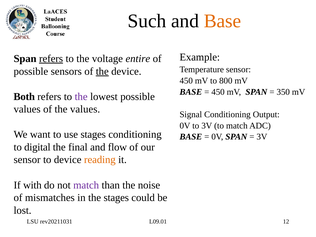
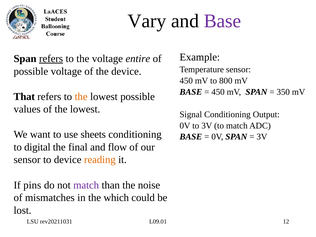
Such: Such -> Vary
Base at (223, 21) colour: orange -> purple
possible sensors: sensors -> voltage
the at (102, 71) underline: present -> none
Both: Both -> That
the at (81, 97) colour: purple -> orange
of the values: values -> lowest
use stages: stages -> sheets
with: with -> pins
the stages: stages -> which
